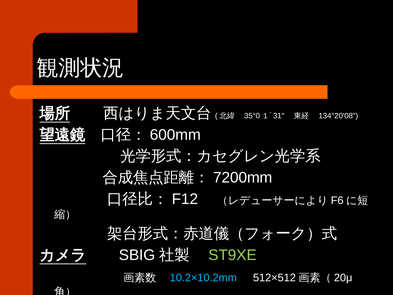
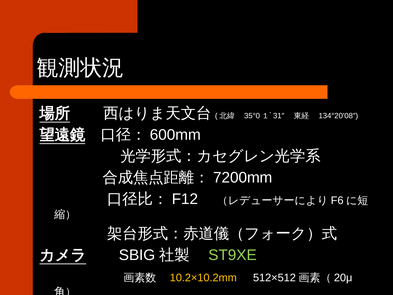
10.2×10.2mm colour: light blue -> yellow
